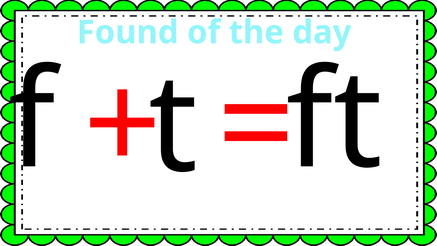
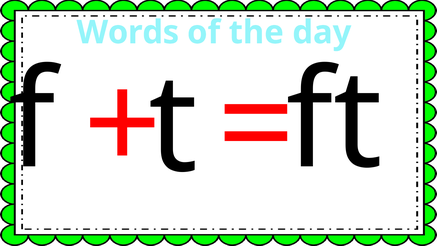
Found: Found -> Words
